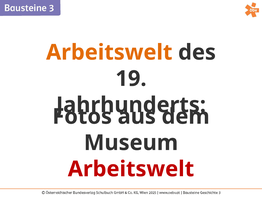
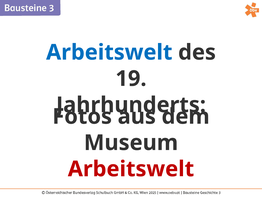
Arbeitswelt at (109, 52) colour: orange -> blue
